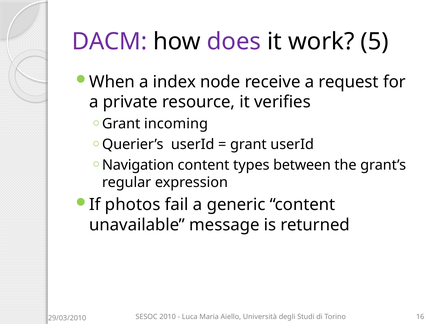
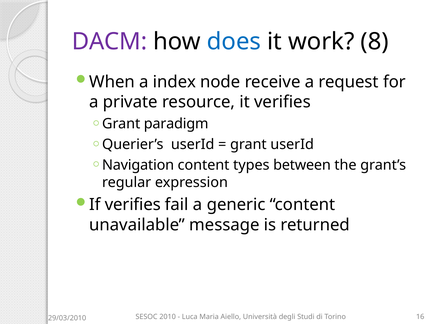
does colour: purple -> blue
5: 5 -> 8
incoming: incoming -> paradigm
If photos: photos -> verifies
